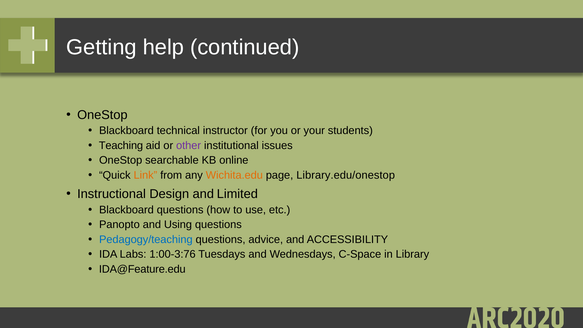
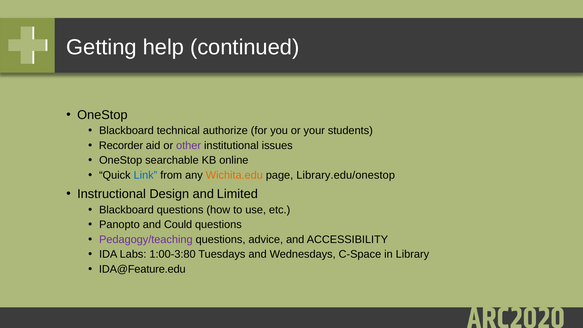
instructor: instructor -> authorize
Teaching: Teaching -> Recorder
Link colour: orange -> blue
Using: Using -> Could
Pedagogy/teaching colour: blue -> purple
1:00-3:76: 1:00-3:76 -> 1:00-3:80
